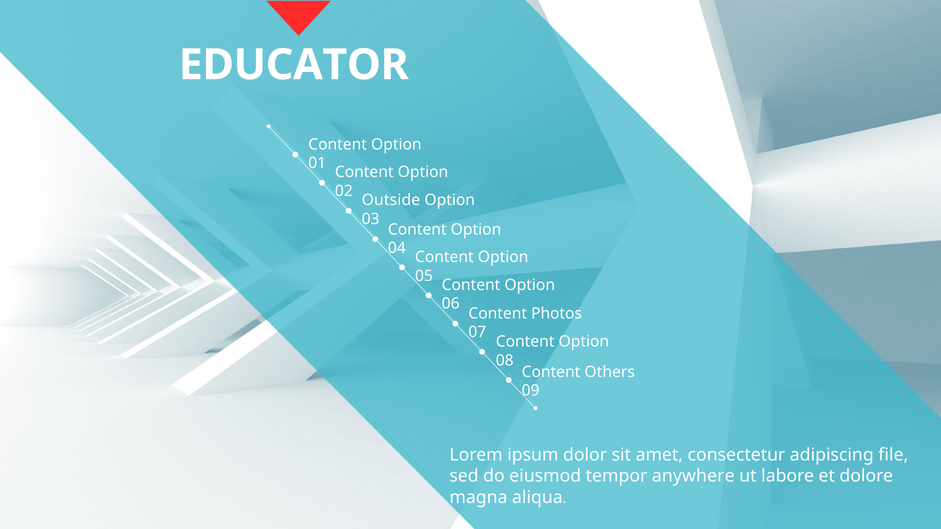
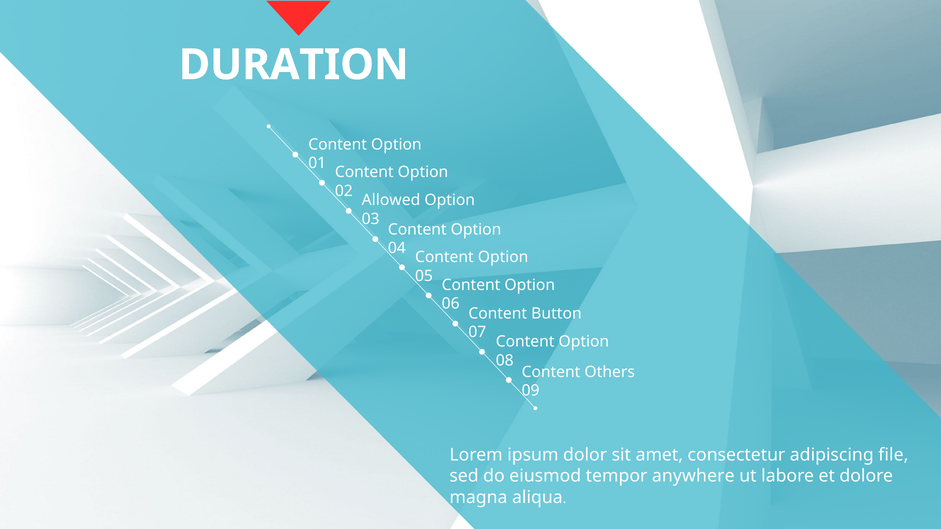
EDUCATOR: EDUCATOR -> DURATION
Outside: Outside -> Allowed
Photos: Photos -> Button
